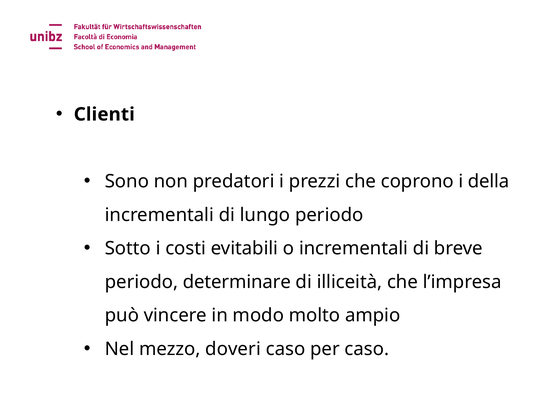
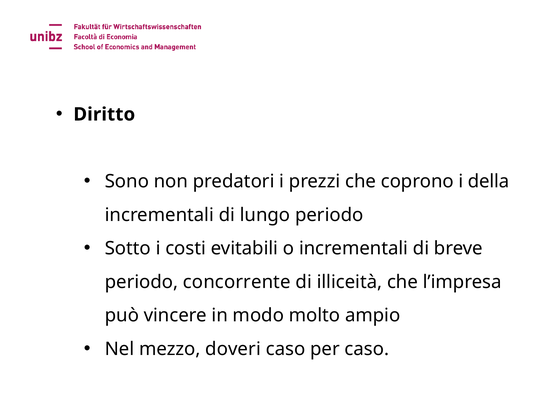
Clienti: Clienti -> Diritto
determinare: determinare -> concorrente
